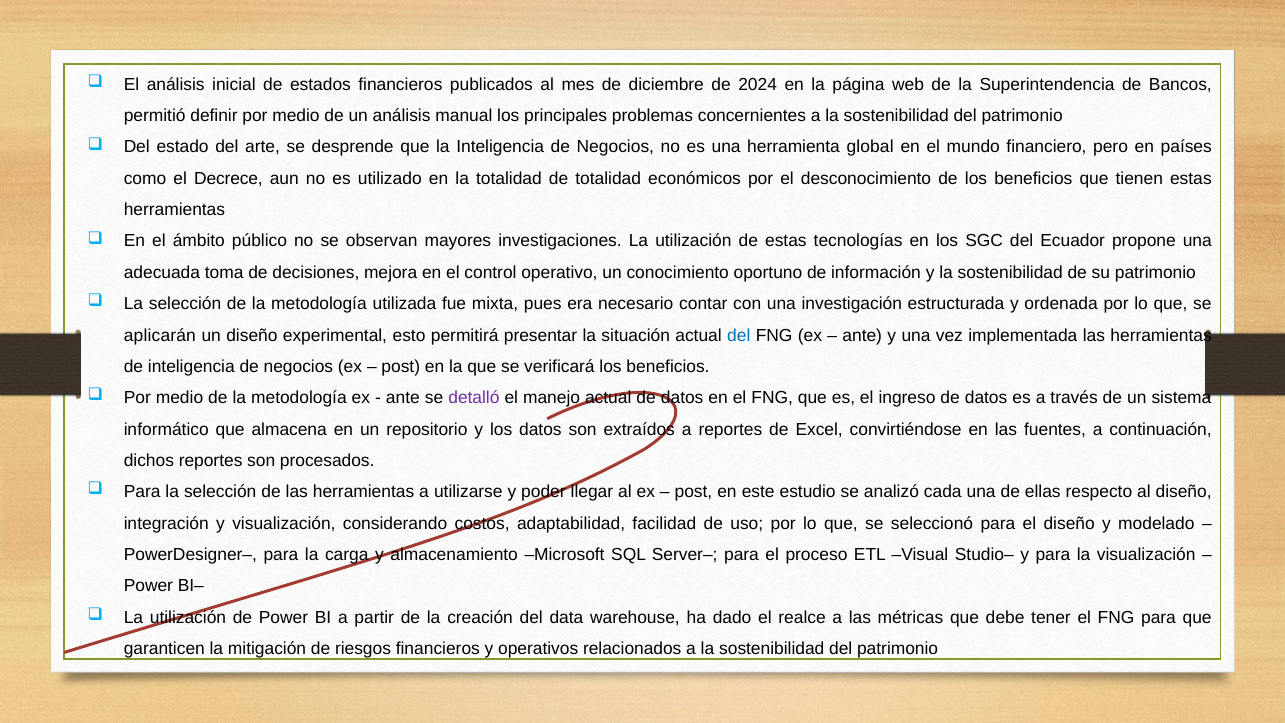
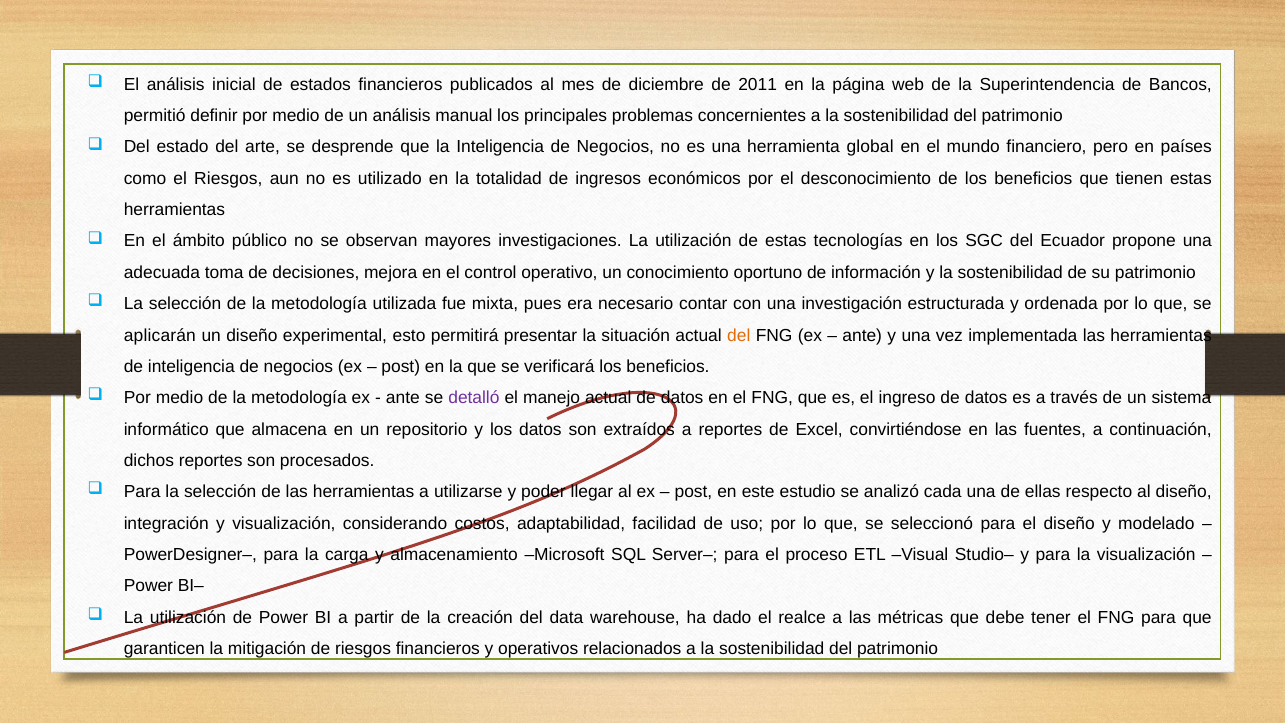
2024: 2024 -> 2011
el Decrece: Decrece -> Riesgos
de totalidad: totalidad -> ingresos
del at (739, 335) colour: blue -> orange
